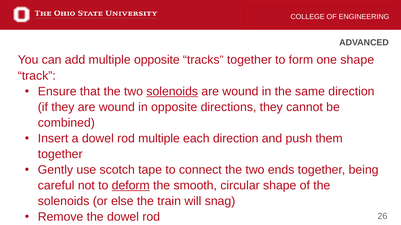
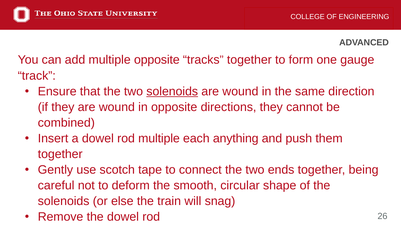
one shape: shape -> gauge
each direction: direction -> anything
deform underline: present -> none
